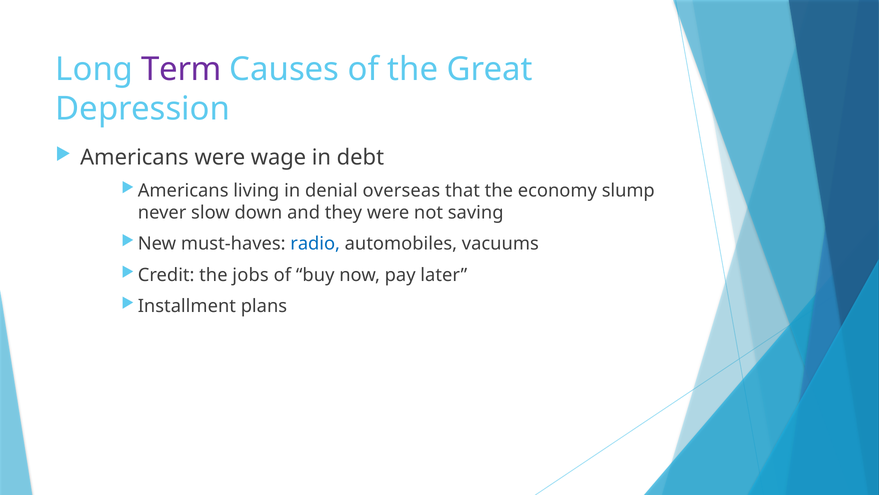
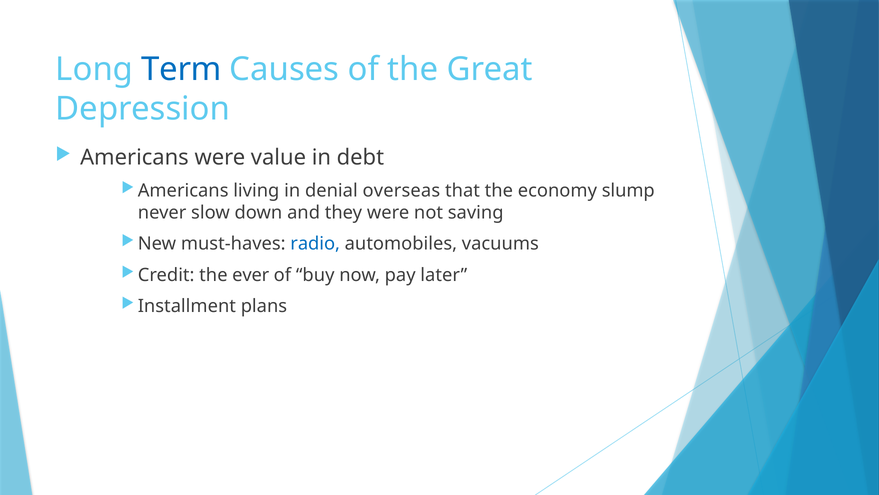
Term colour: purple -> blue
wage: wage -> value
jobs: jobs -> ever
